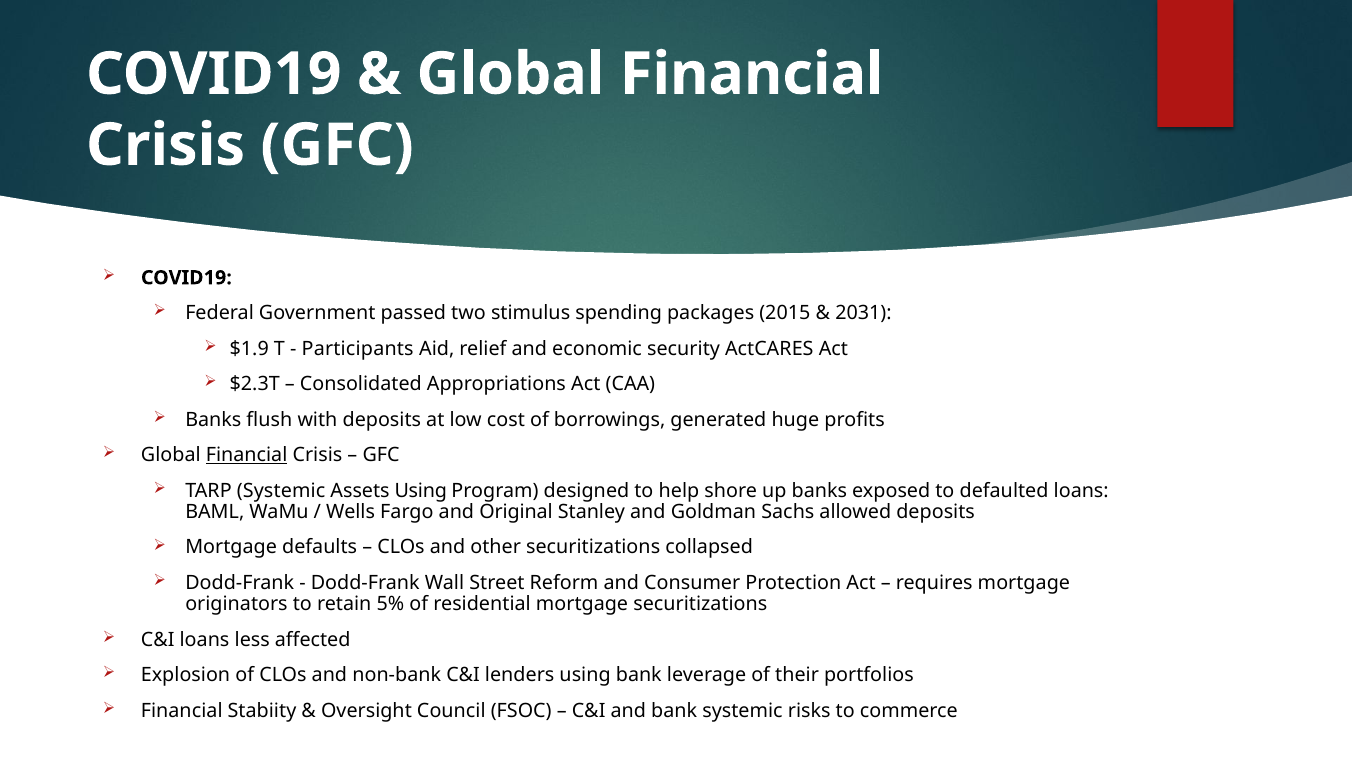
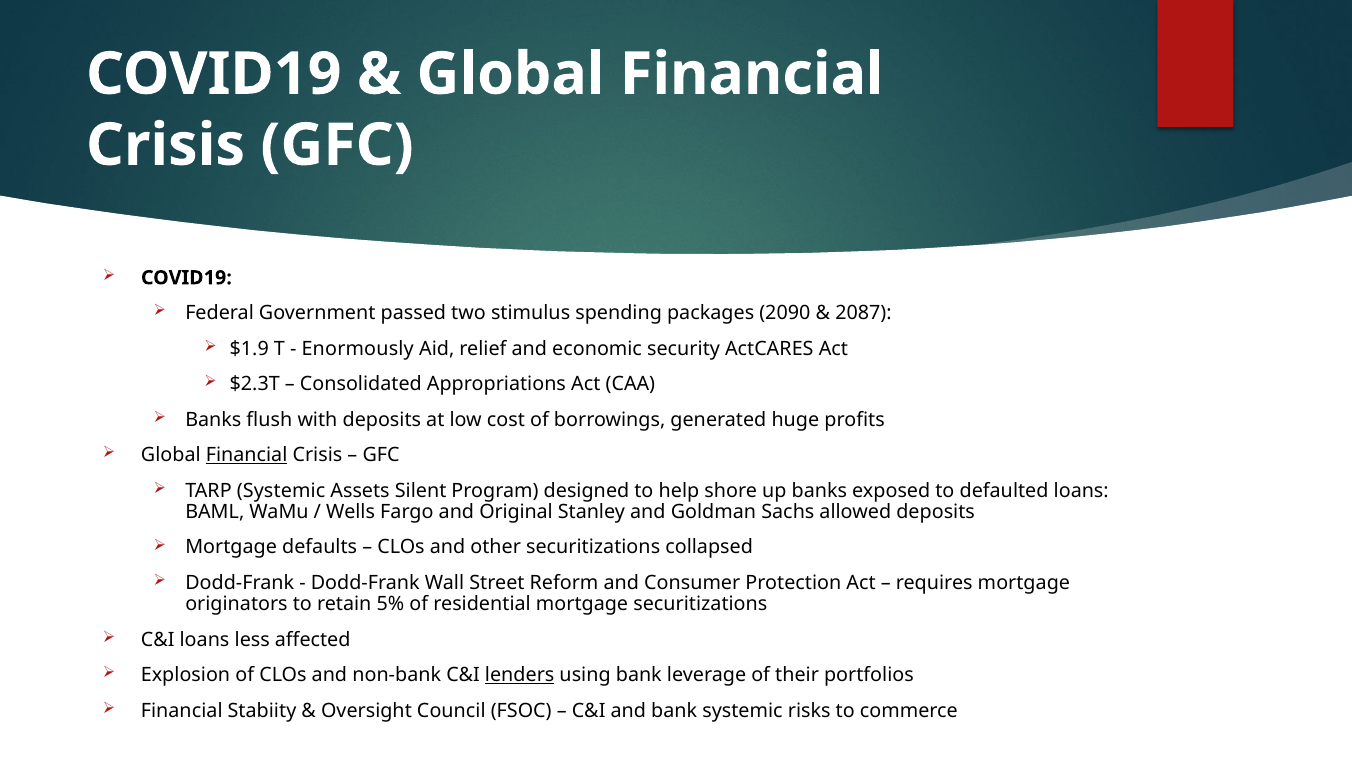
2015: 2015 -> 2090
2031: 2031 -> 2087
Participants: Participants -> Enormously
Assets Using: Using -> Silent
lenders underline: none -> present
